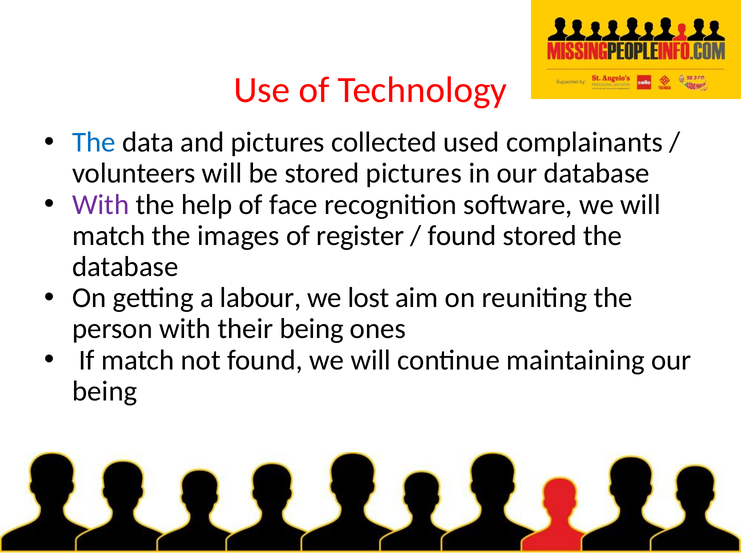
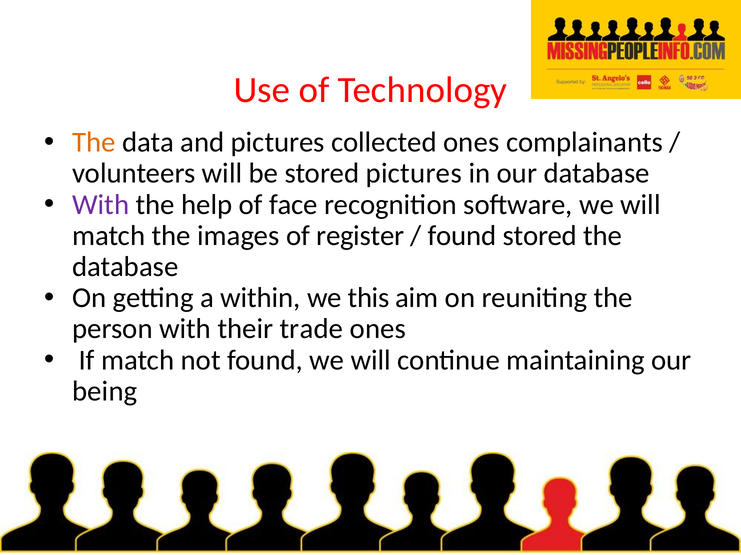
The at (94, 143) colour: blue -> orange
collected used: used -> ones
labour: labour -> within
lost: lost -> this
their being: being -> trade
